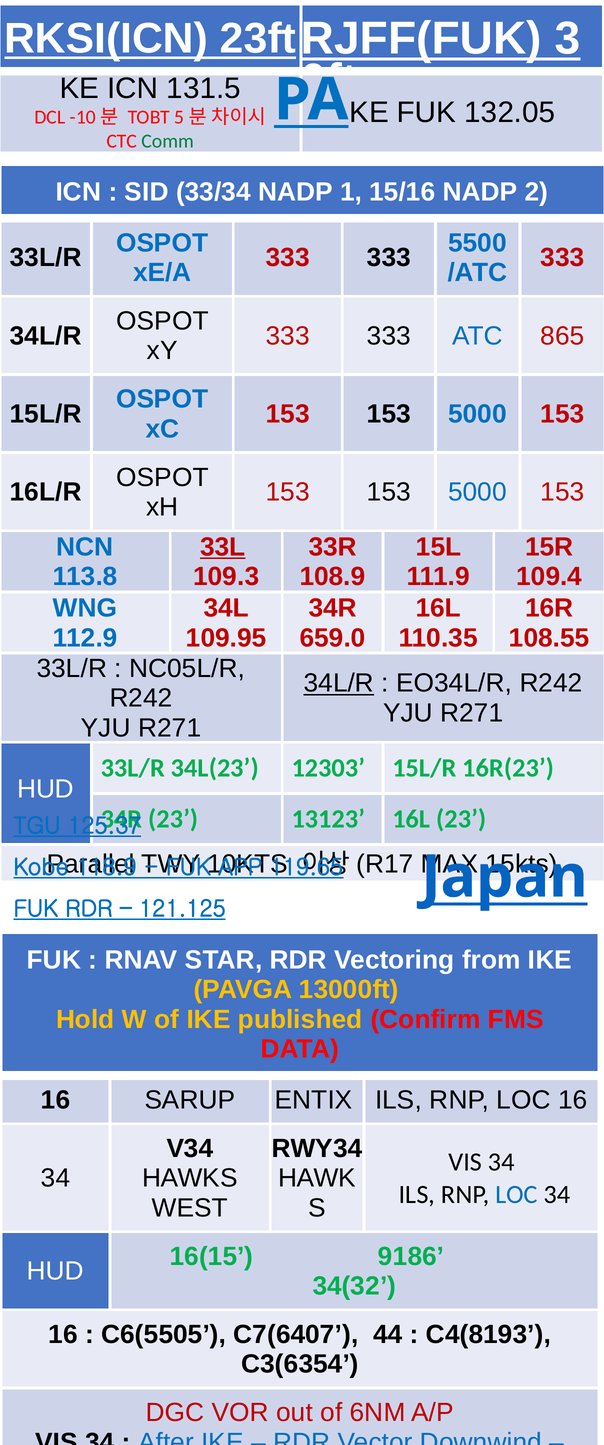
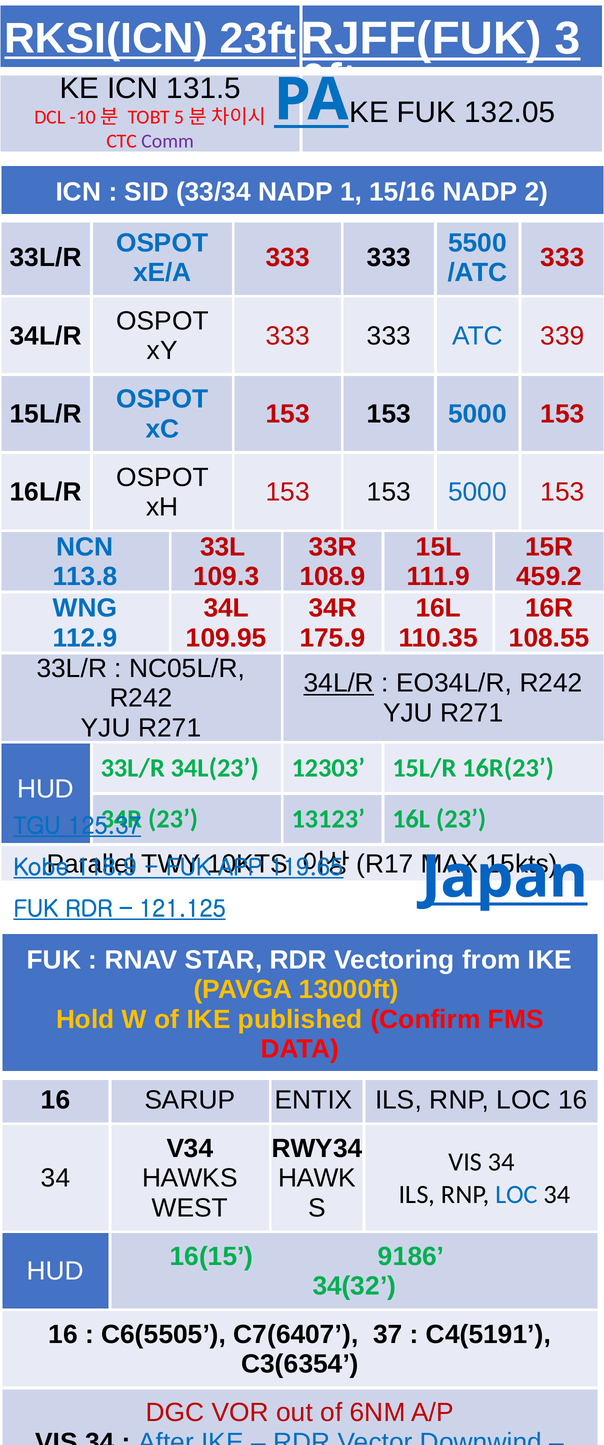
Comm colour: green -> purple
865: 865 -> 339
33L underline: present -> none
109.4: 109.4 -> 459.2
659.0: 659.0 -> 175.9
44: 44 -> 37
C4(8193: C4(8193 -> C4(5191
